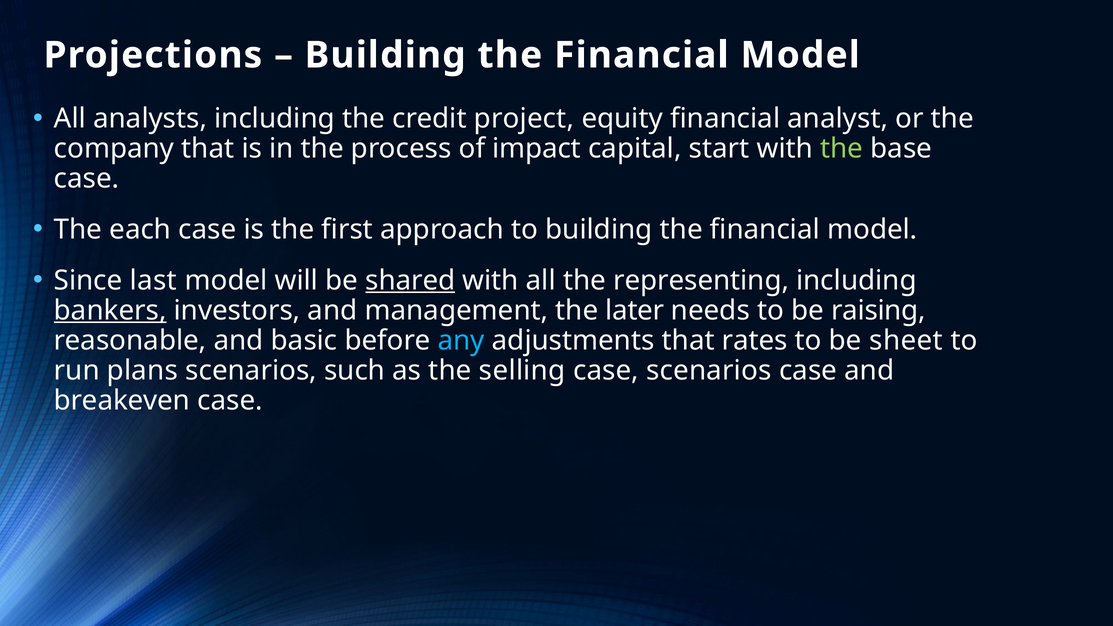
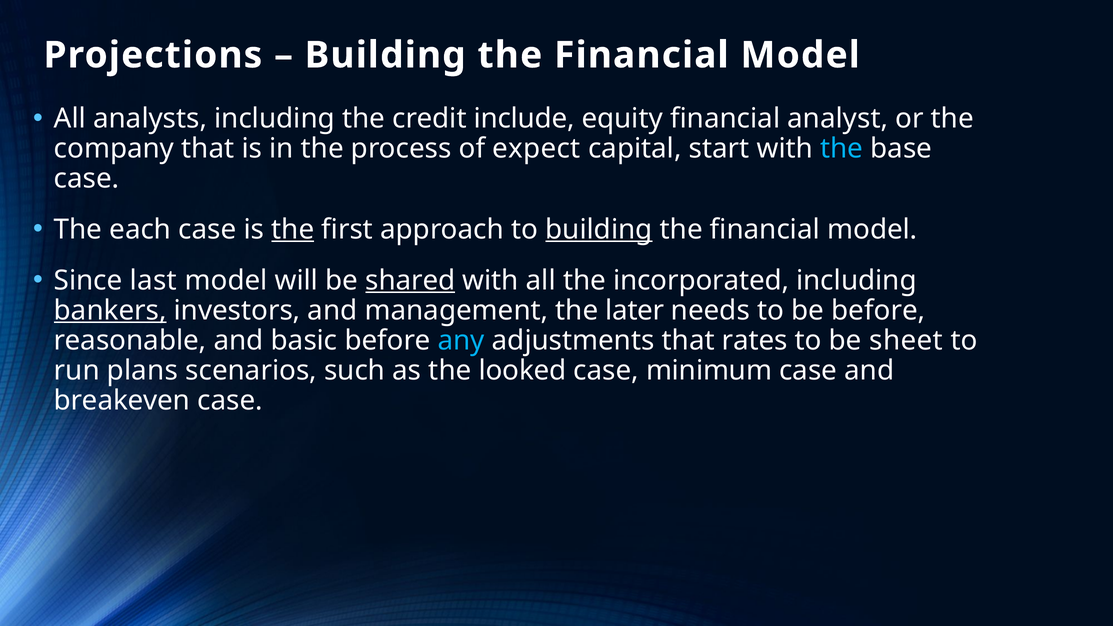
project: project -> include
impact: impact -> expect
the at (842, 148) colour: light green -> light blue
the at (293, 229) underline: none -> present
building at (599, 229) underline: none -> present
representing: representing -> incorporated
be raising: raising -> before
selling: selling -> looked
case scenarios: scenarios -> minimum
